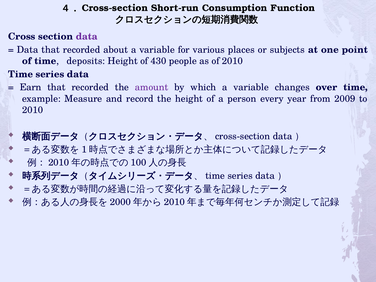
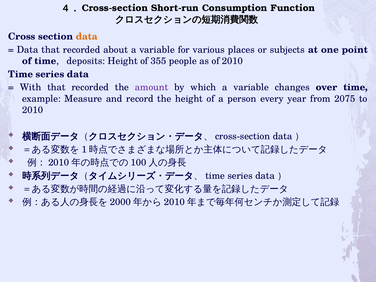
data at (87, 37) colour: purple -> orange
430: 430 -> 355
Earn: Earn -> With
2009: 2009 -> 2075
